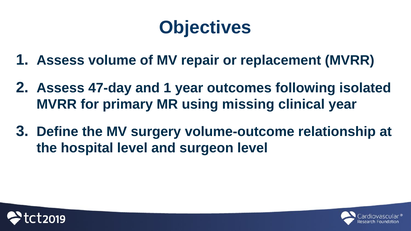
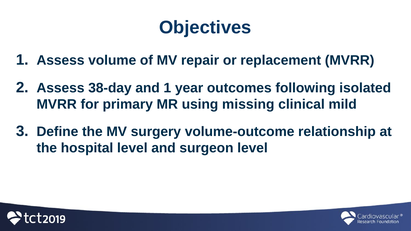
47-day: 47-day -> 38-day
clinical year: year -> mild
